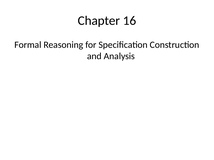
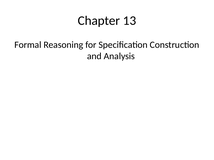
16: 16 -> 13
